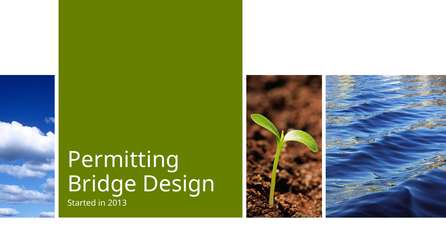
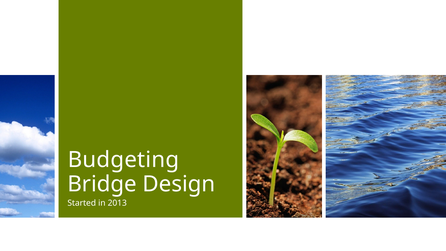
Permitting: Permitting -> Budgeting
